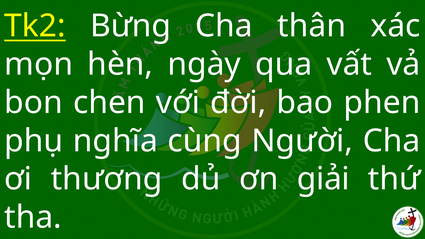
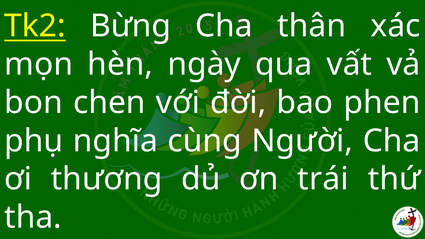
giải: giải -> trái
